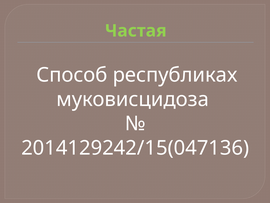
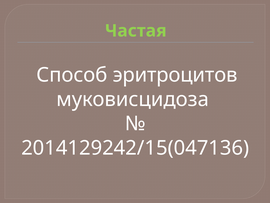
республиках: республиках -> эритроцитов
